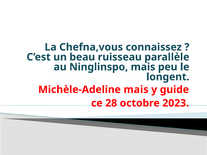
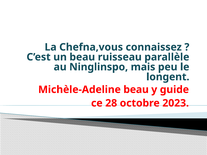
Michèle-Adeline mais: mais -> beau
